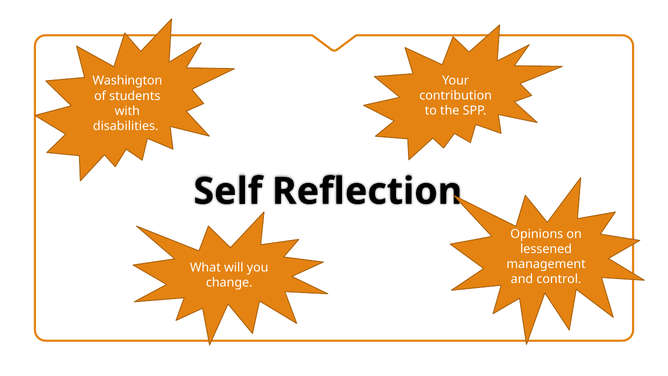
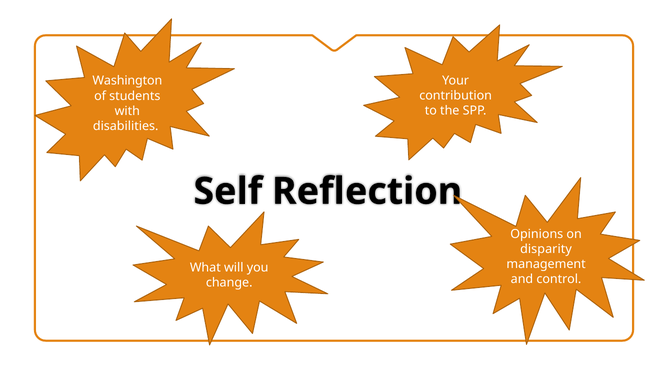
lessened: lessened -> disparity
